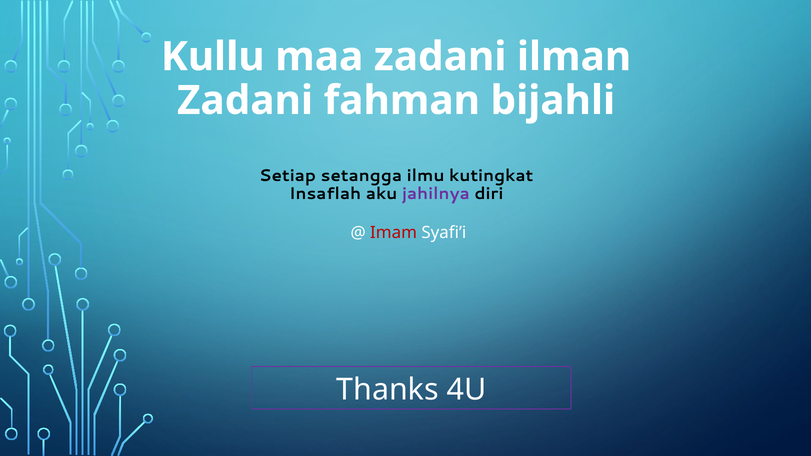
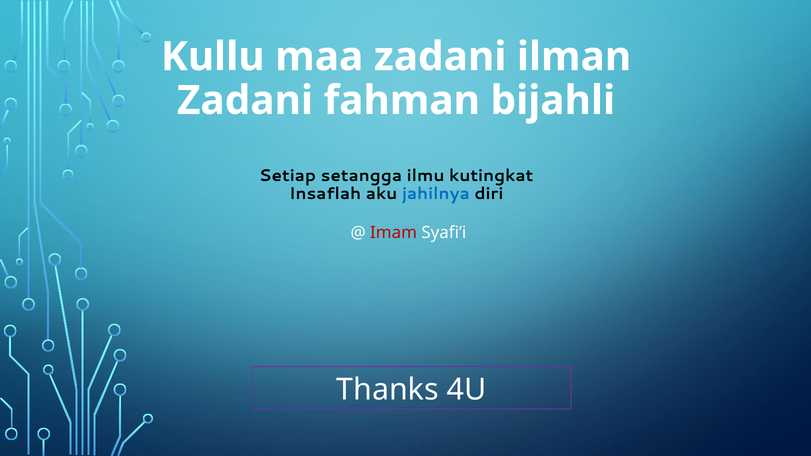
jahilnya colour: purple -> blue
